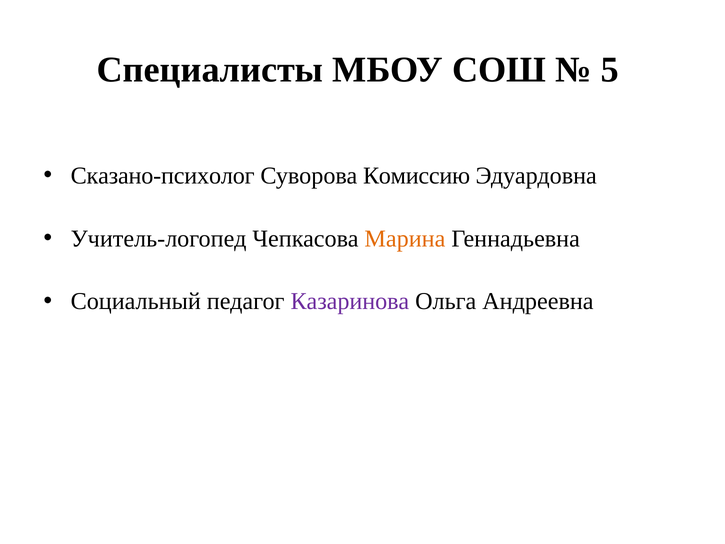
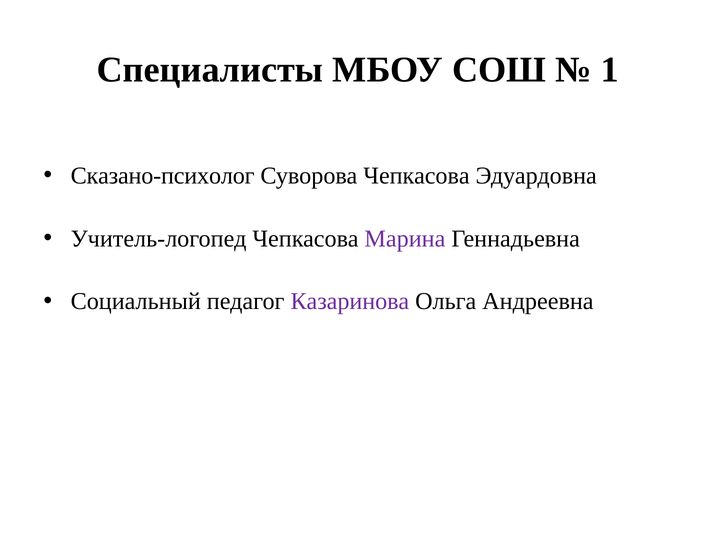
5: 5 -> 1
Суворова Комиссию: Комиссию -> Чепкасова
Марина colour: orange -> purple
